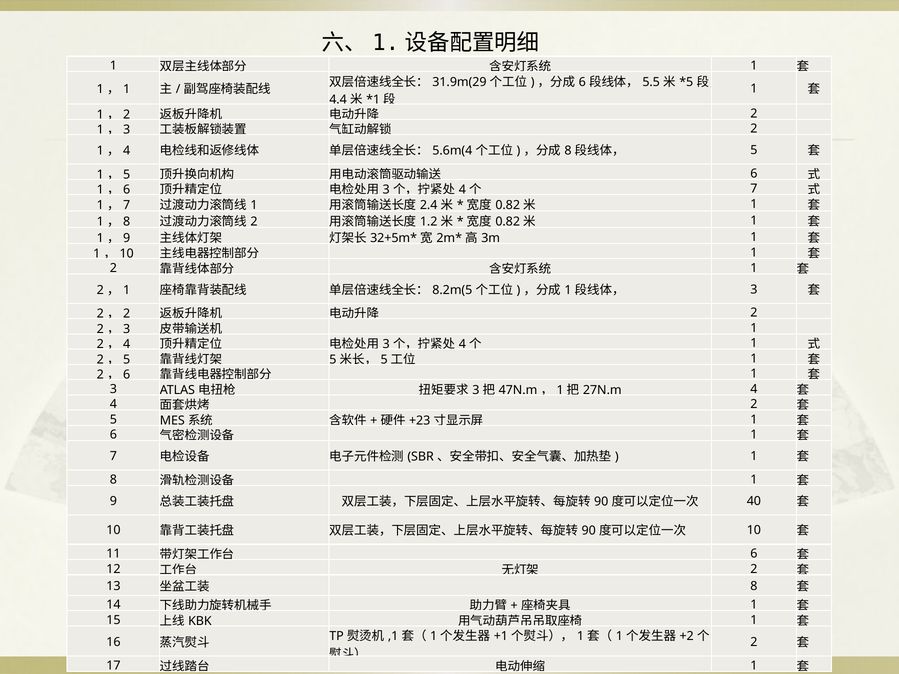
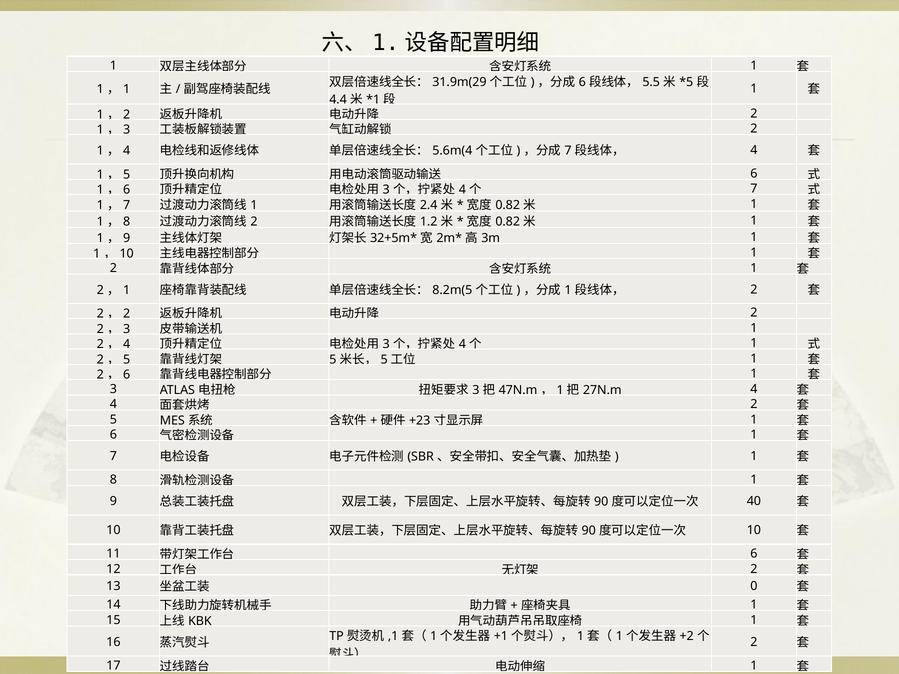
8 at (568, 151): 8 -> 7
5 at (754, 150): 5 -> 4
3 at (754, 290): 3 -> 2
8 at (754, 586): 8 -> 0
